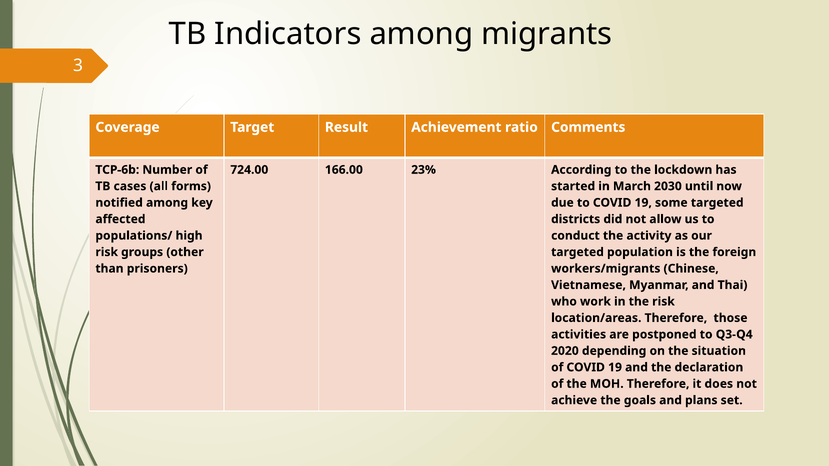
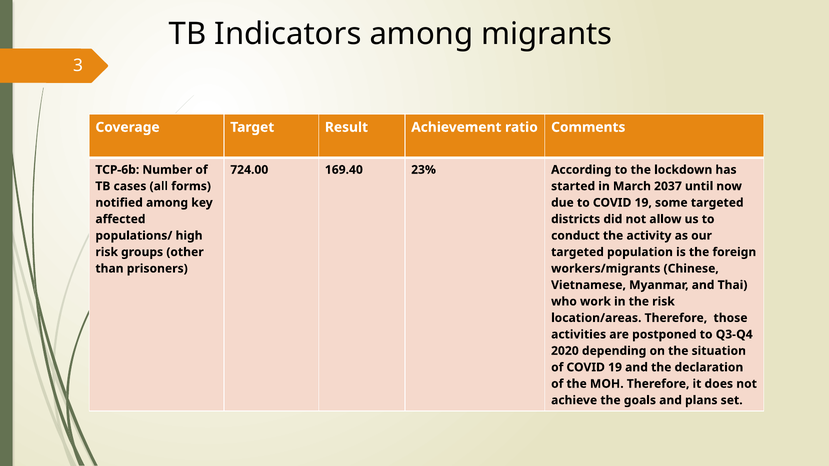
166.00: 166.00 -> 169.40
2030: 2030 -> 2037
